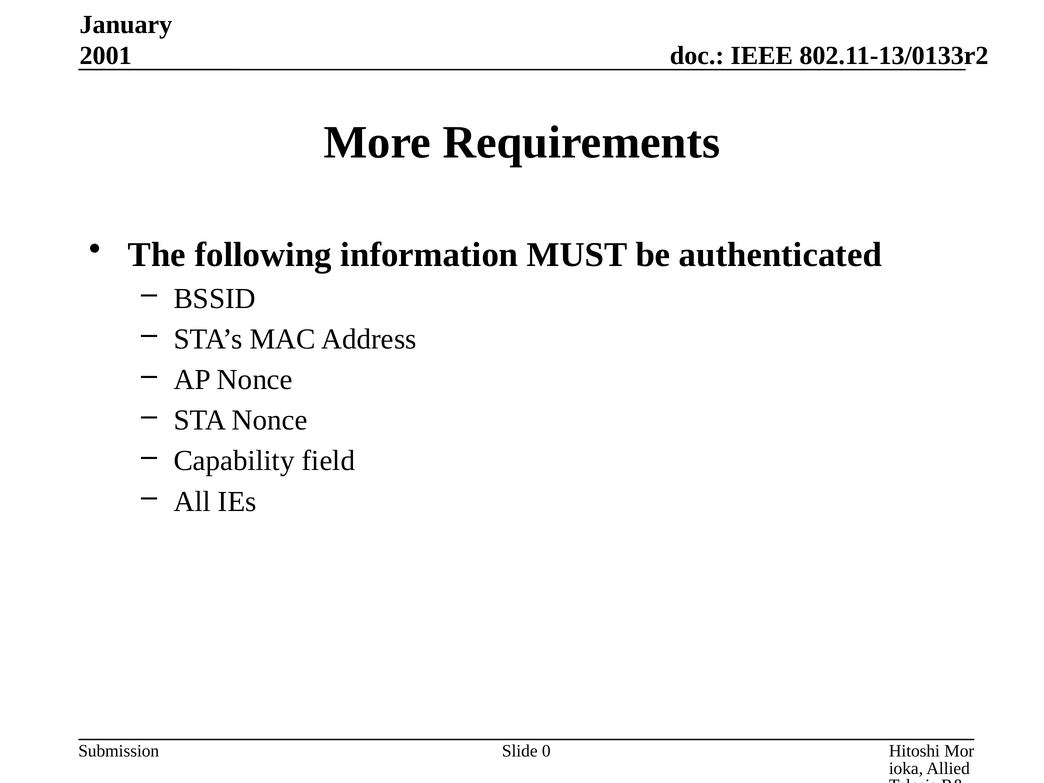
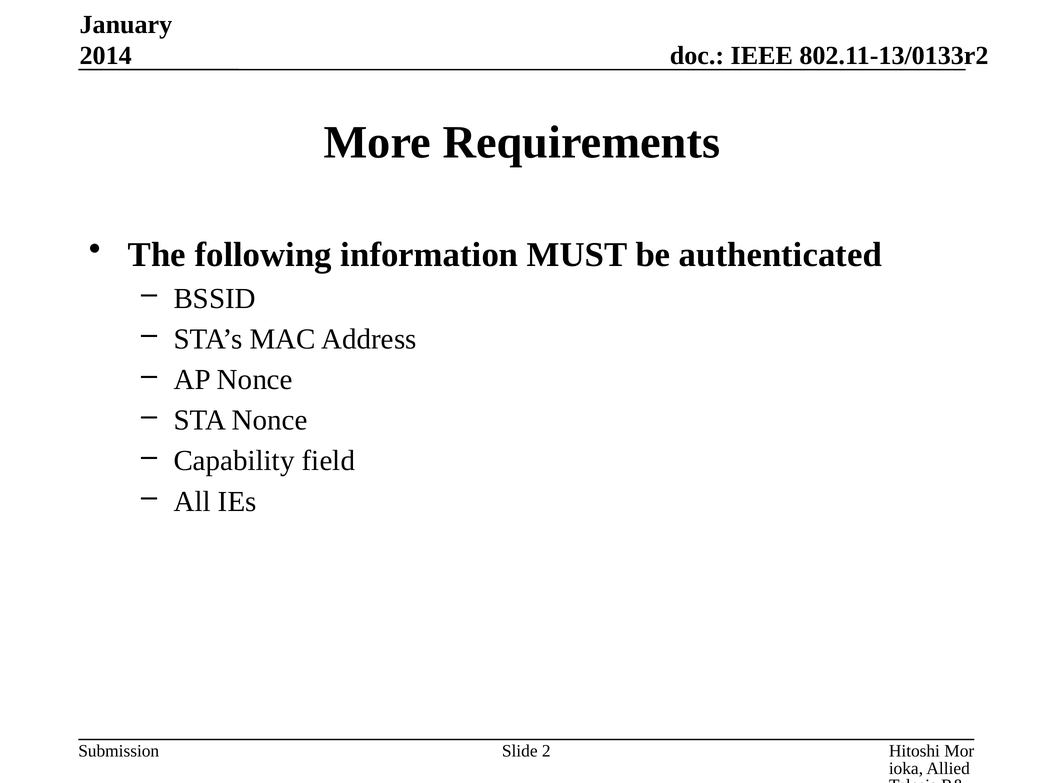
2001: 2001 -> 2014
0: 0 -> 2
